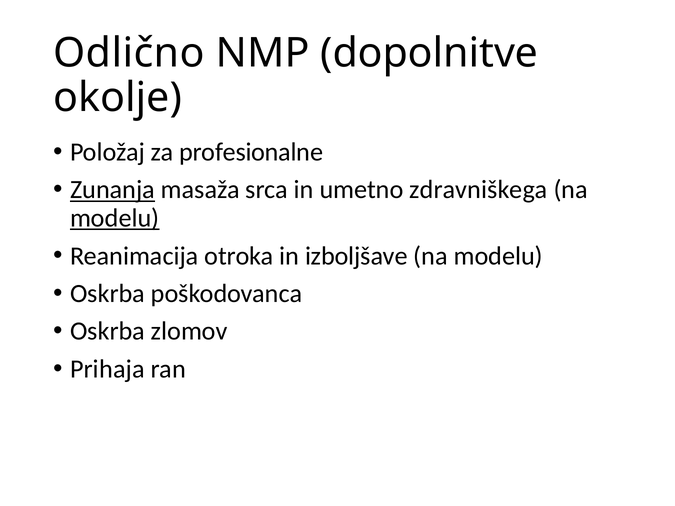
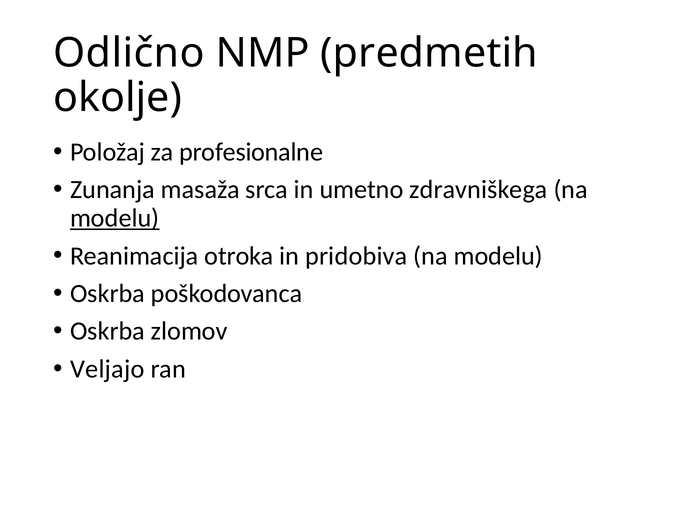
dopolnitve: dopolnitve -> predmetih
Zunanja underline: present -> none
izboljšave: izboljšave -> pridobiva
Prihaja: Prihaja -> Veljajo
